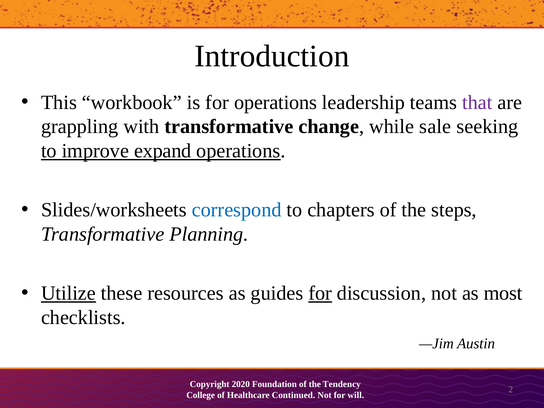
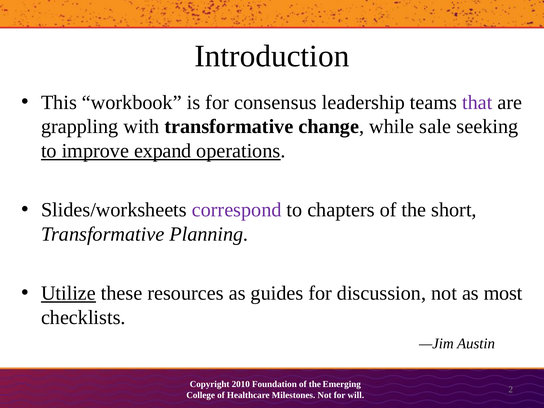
for operations: operations -> consensus
correspond colour: blue -> purple
steps: steps -> short
for at (320, 293) underline: present -> none
2020: 2020 -> 2010
Tendency: Tendency -> Emerging
Continued: Continued -> Milestones
